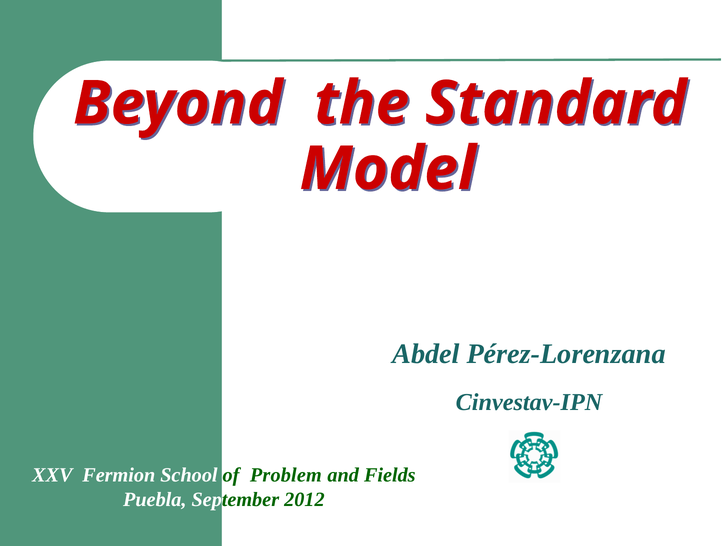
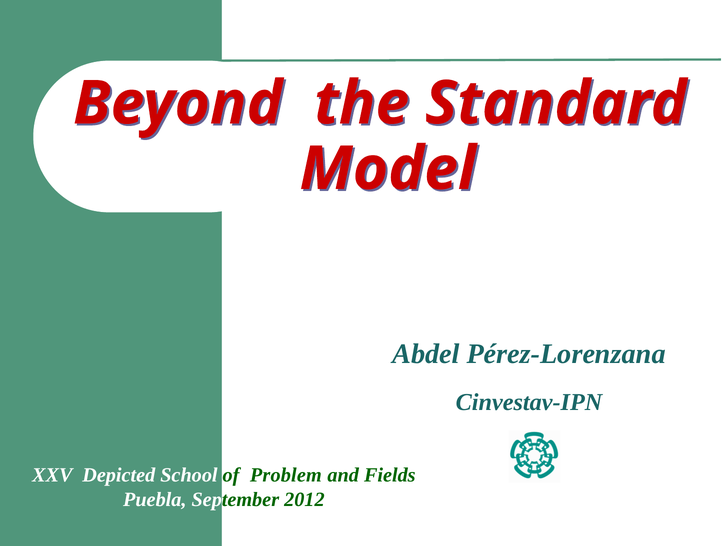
Fermion: Fermion -> Depicted
